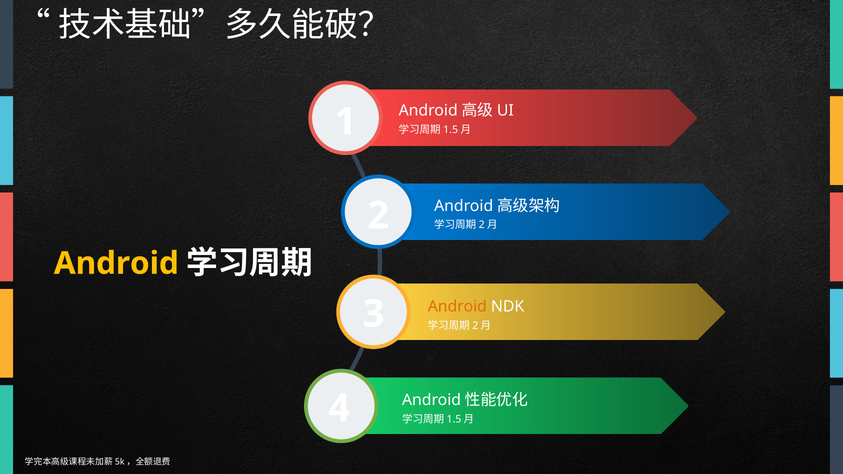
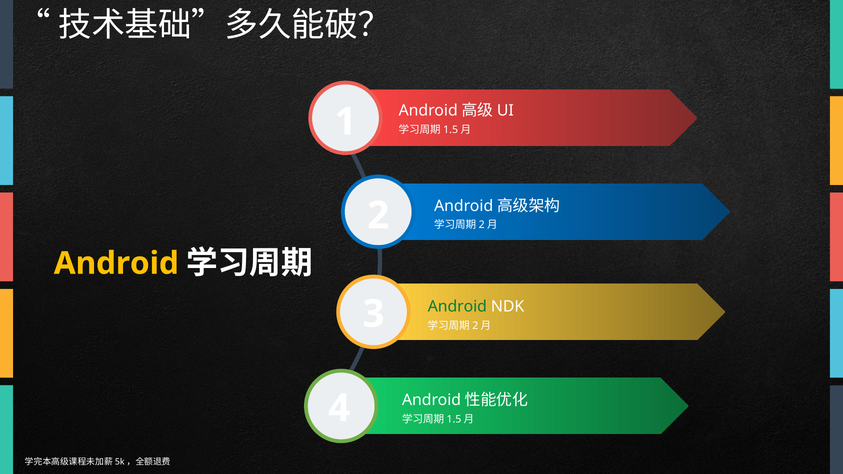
Android at (457, 307) colour: orange -> green
